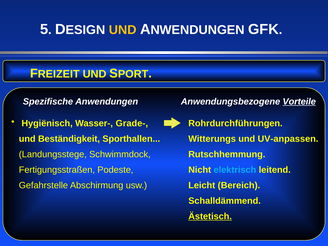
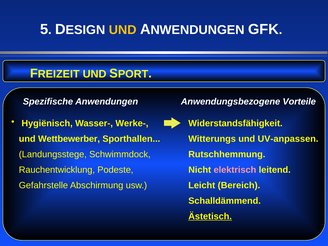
Vorteile underline: present -> none
Grade-: Grade- -> Werke-
Rohrdurchführungen: Rohrdurchführungen -> Widerstandsfähigkeit
Beständigkeit: Beständigkeit -> Wettbewerber
Fertigungsstraßen: Fertigungsstraßen -> Rauchentwicklung
elektrisch colour: light blue -> pink
